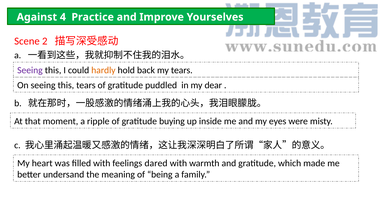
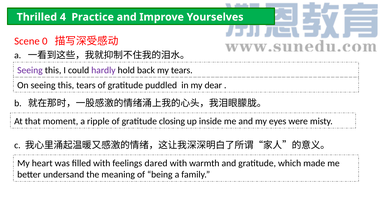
Against: Against -> Thrilled
2: 2 -> 0
hardly colour: orange -> purple
buying: buying -> closing
